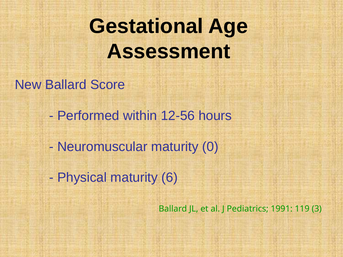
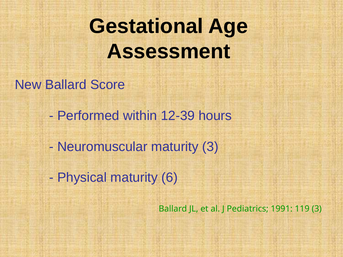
12-56: 12-56 -> 12-39
maturity 0: 0 -> 3
